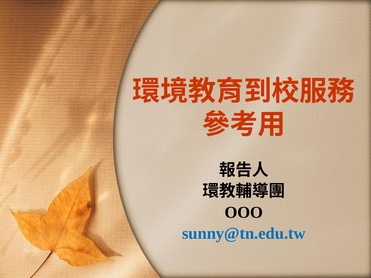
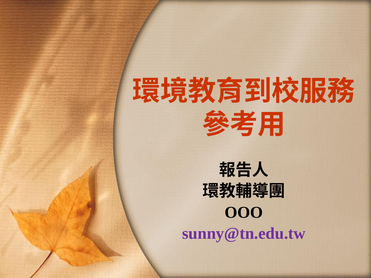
sunny@tn.edu.tw colour: blue -> purple
